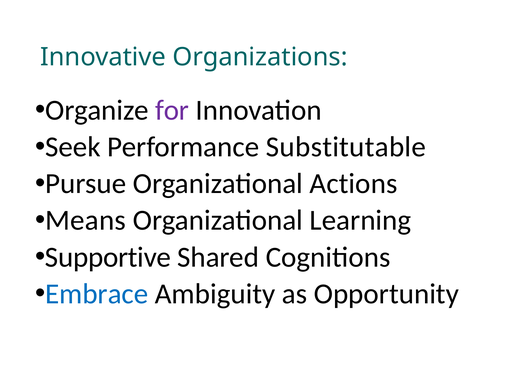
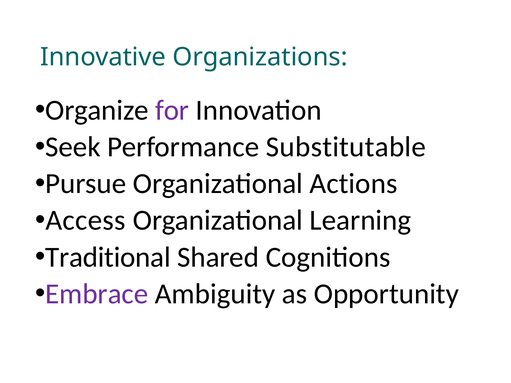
Means: Means -> Access
Supportive: Supportive -> Traditional
Embrace colour: blue -> purple
